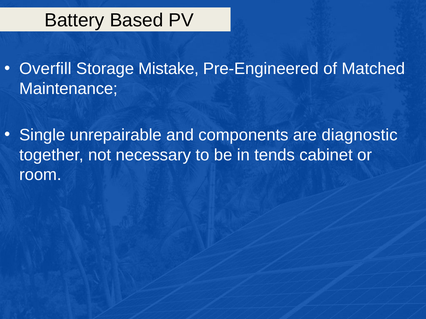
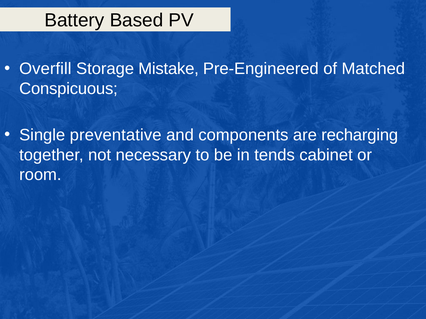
Maintenance: Maintenance -> Conspicuous
unrepairable: unrepairable -> preventative
diagnostic: diagnostic -> recharging
